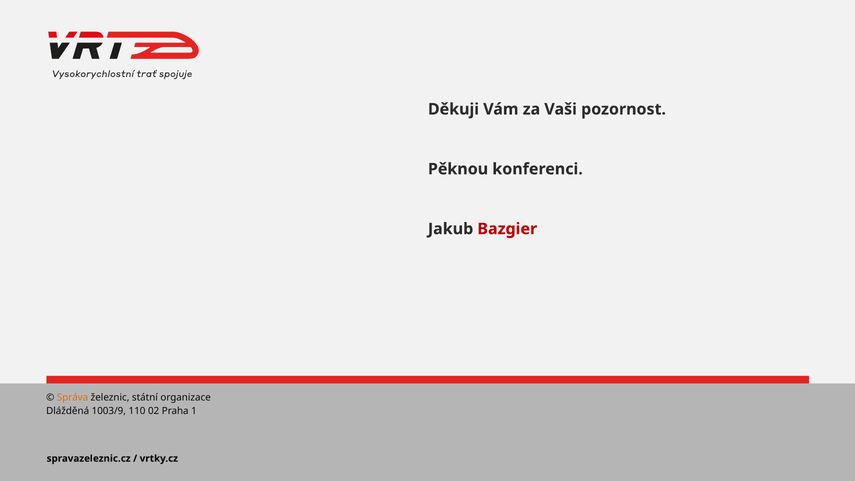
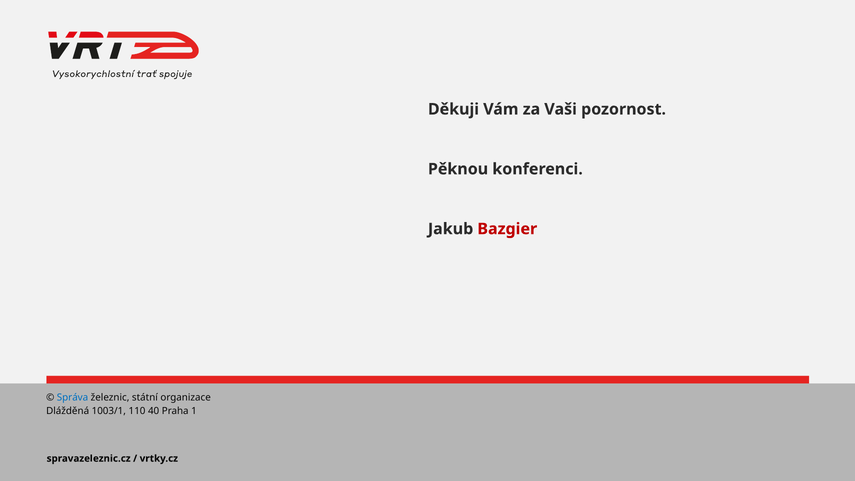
Správa colour: orange -> blue
1003/9: 1003/9 -> 1003/1
02: 02 -> 40
